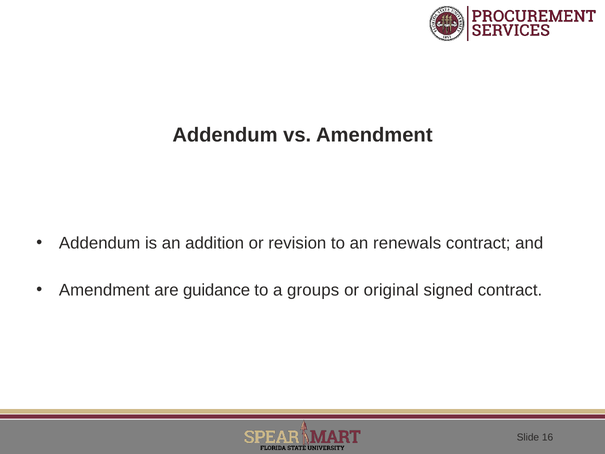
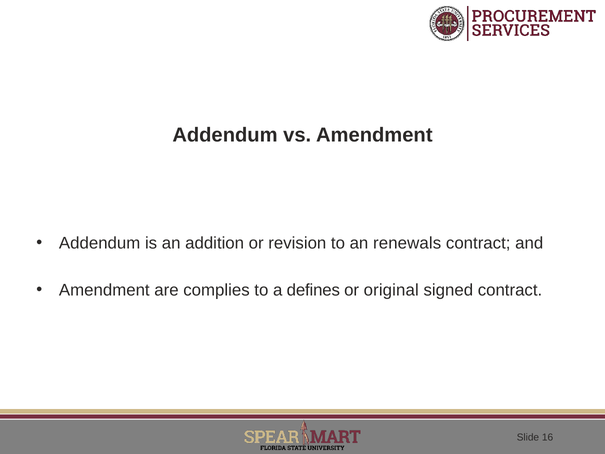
guidance: guidance -> complies
groups: groups -> defines
